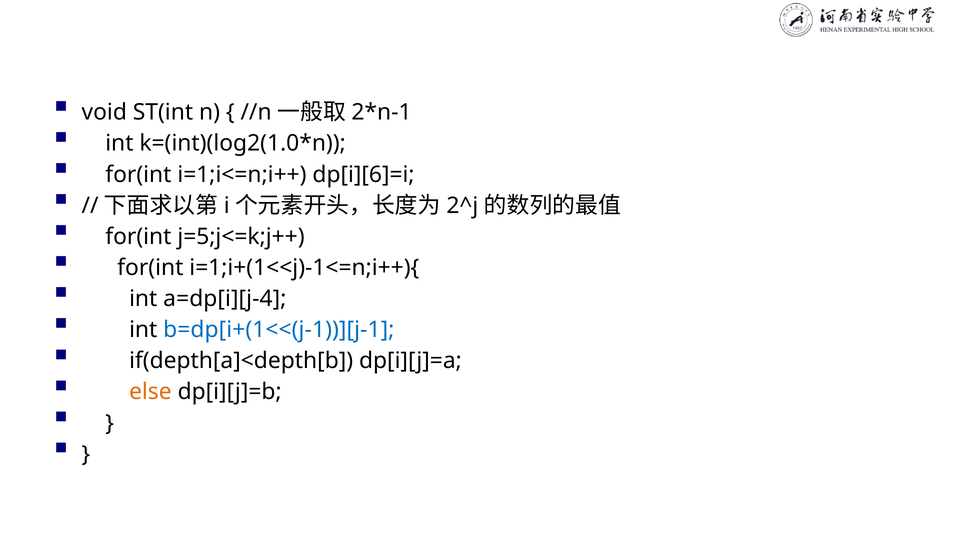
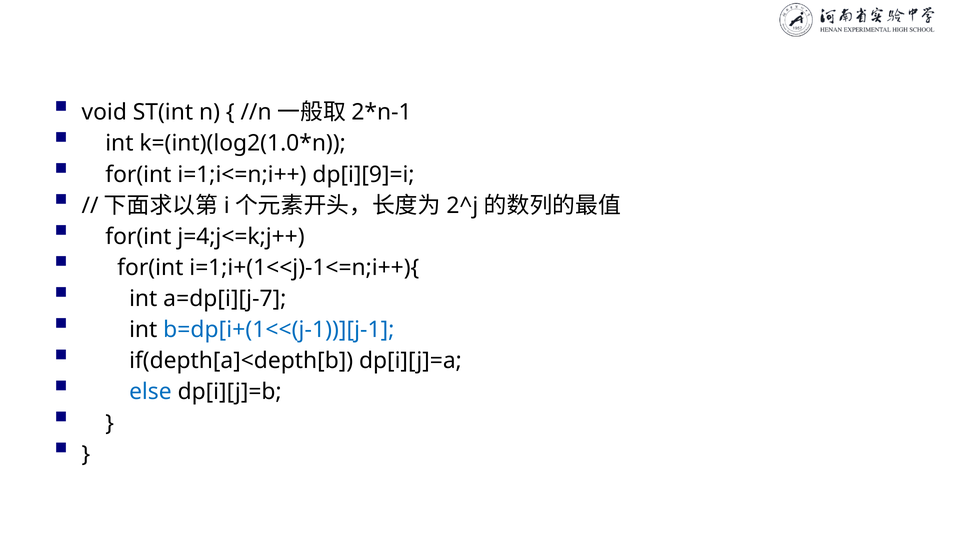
dp[i][6]=i: dp[i][6]=i -> dp[i][9]=i
j=5;j<=k;j++: j=5;j<=k;j++ -> j=4;j<=k;j++
a=dp[i][j-4: a=dp[i][j-4 -> a=dp[i][j-7
else colour: orange -> blue
